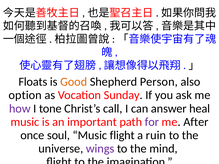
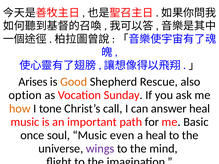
Floats: Floats -> Arises
Person: Person -> Rescue
how colour: purple -> orange
for colour: purple -> black
After: After -> Basic
Music flight: flight -> even
a ruin: ruin -> heal
